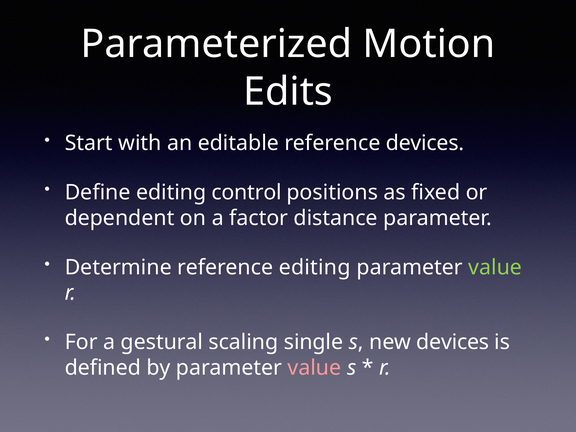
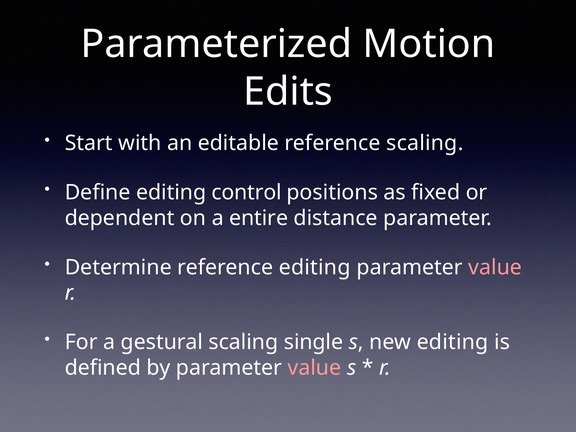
reference devices: devices -> scaling
factor: factor -> entire
value at (495, 267) colour: light green -> pink
new devices: devices -> editing
